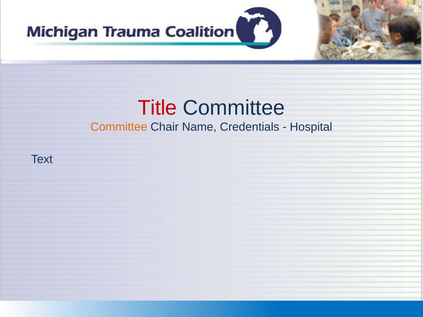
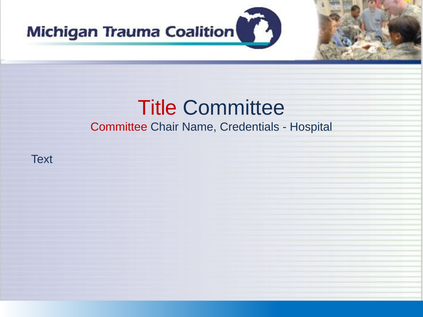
Committee at (119, 127) colour: orange -> red
